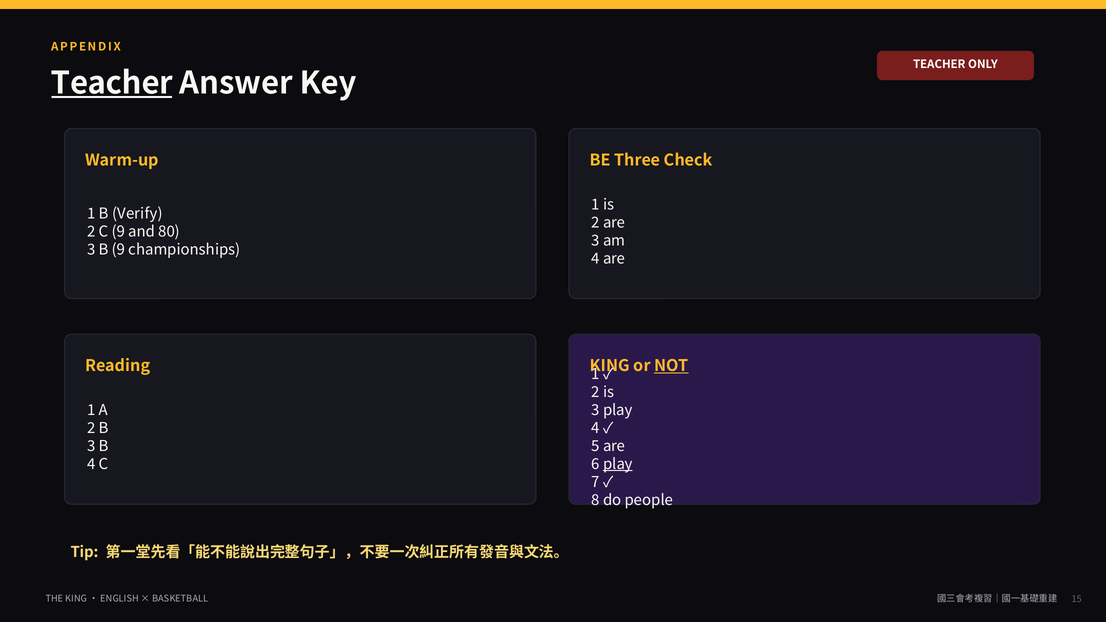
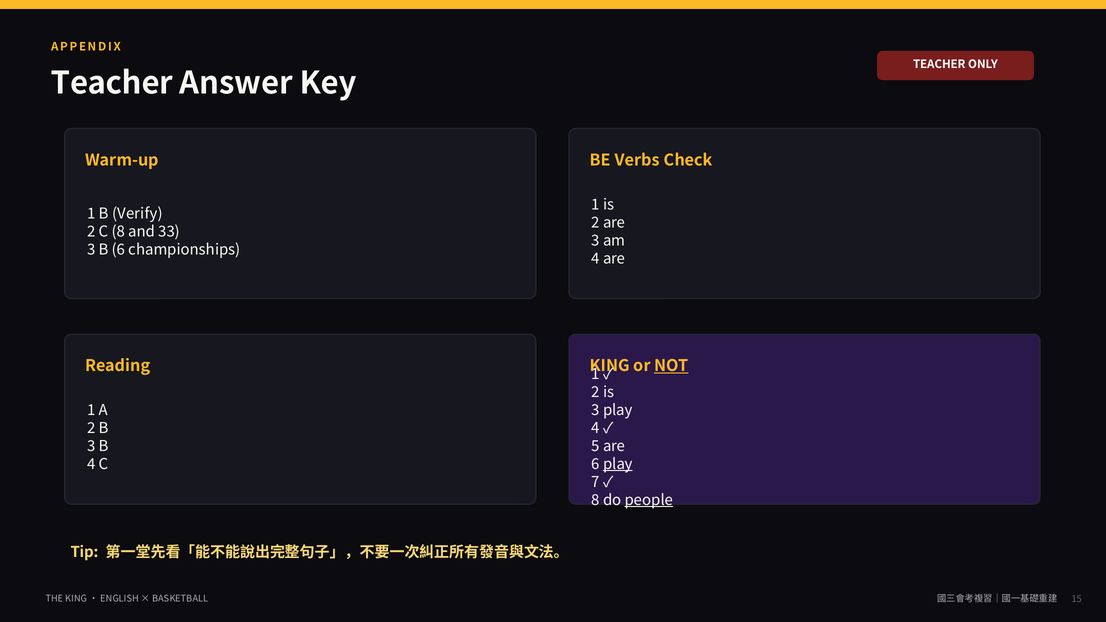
Teacher at (112, 83) underline: present -> none
Three: Three -> Verbs
C 9: 9 -> 8
80: 80 -> 33
B 9: 9 -> 6
people underline: none -> present
